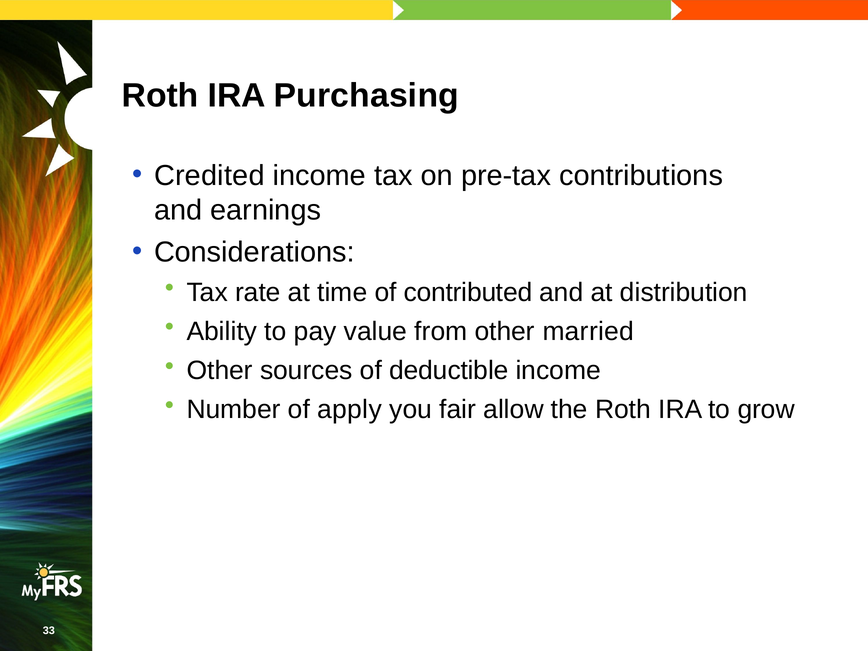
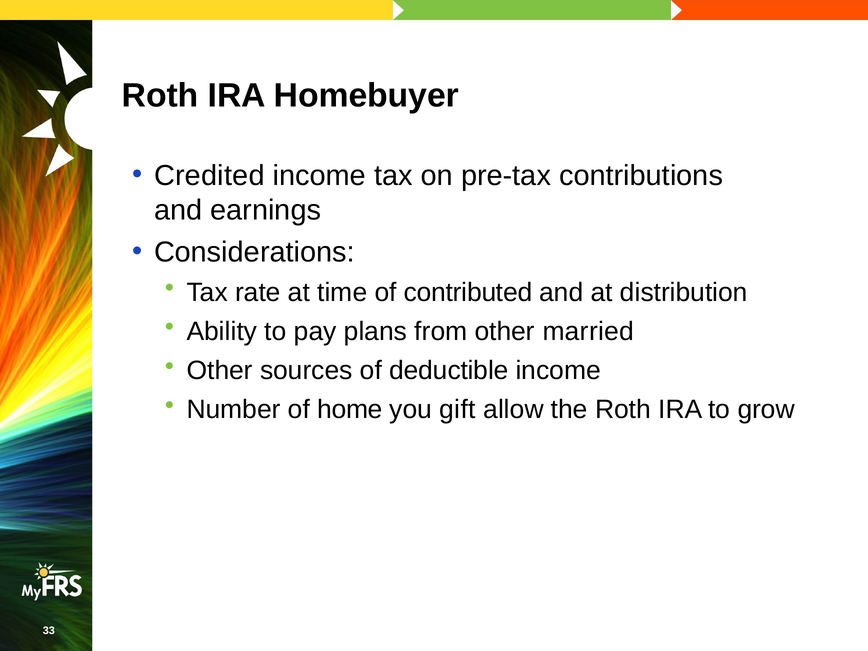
Purchasing: Purchasing -> Homebuyer
value: value -> plans
apply: apply -> home
fair: fair -> gift
